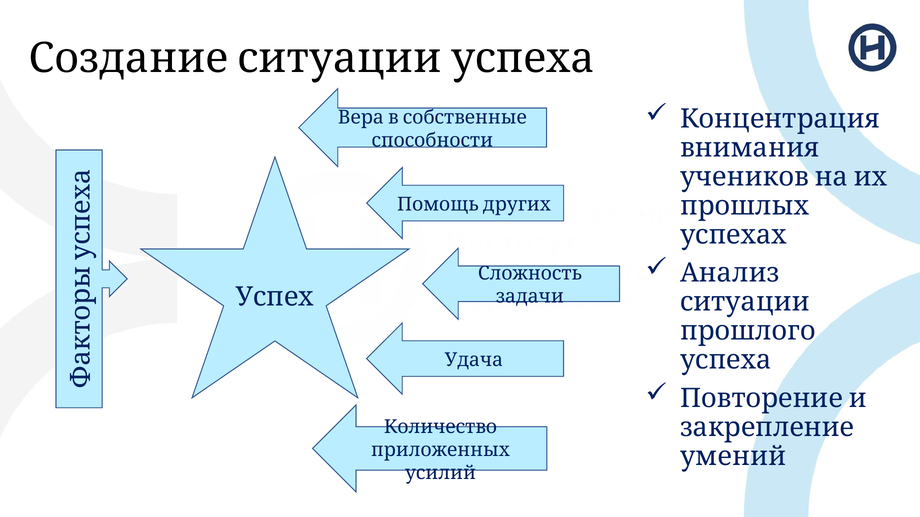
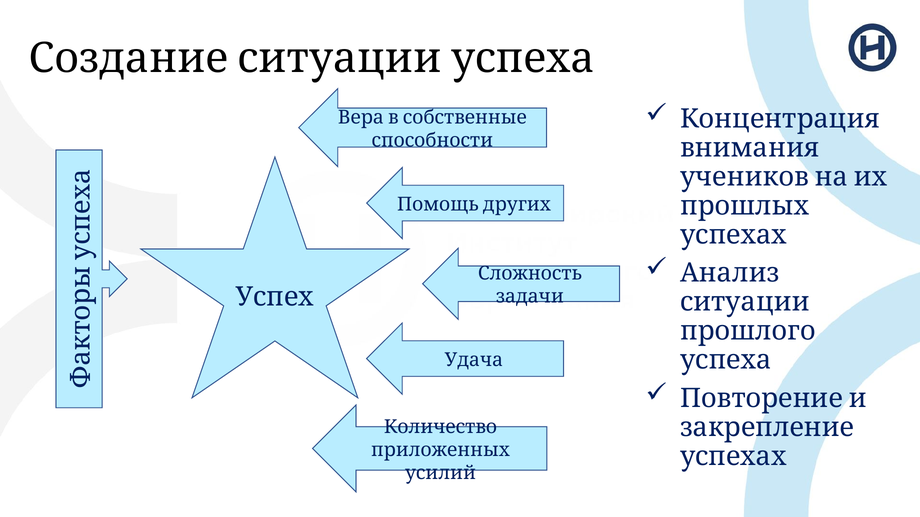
умений at (733, 457): умений -> успехах
